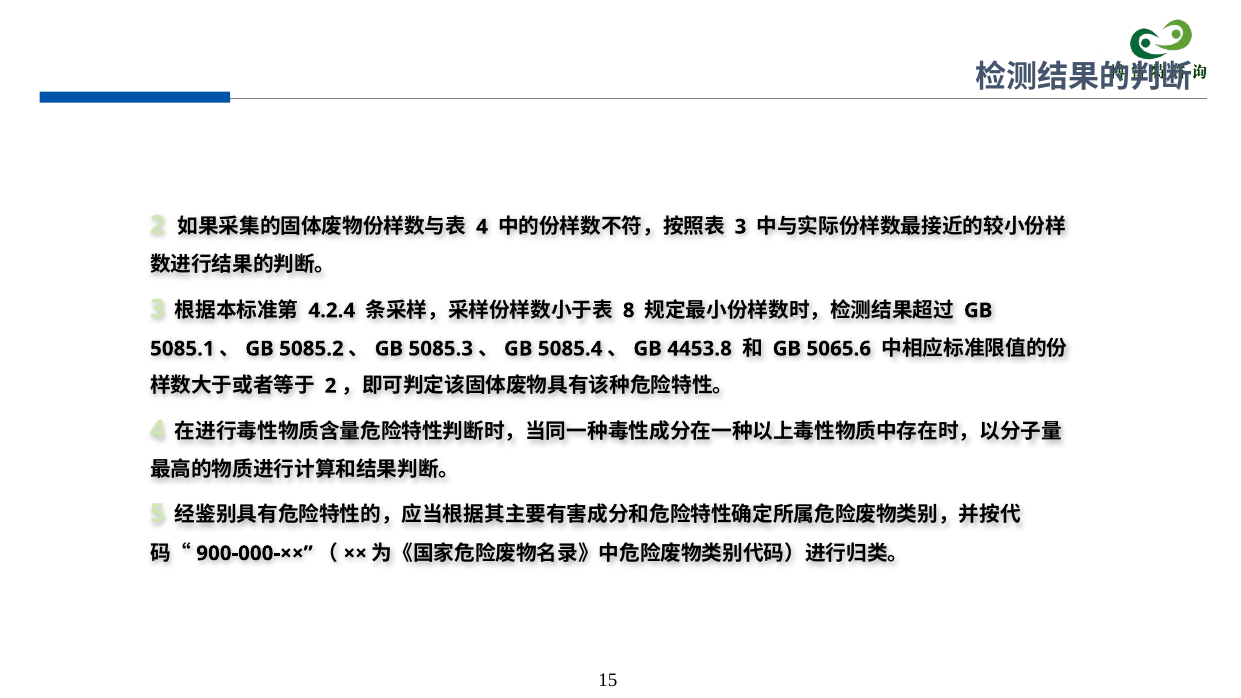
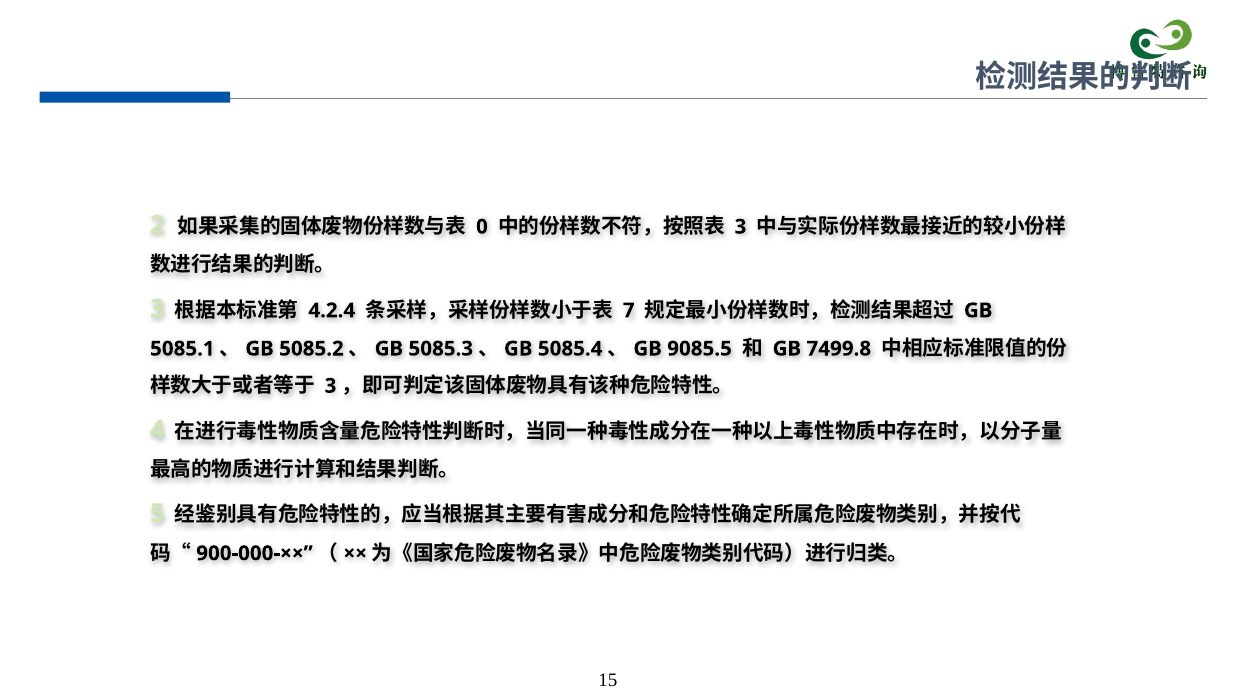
4 at (482, 227): 4 -> 0
8: 8 -> 7
4453.8: 4453.8 -> 9085.5
5065.6: 5065.6 -> 7499.8
2 at (331, 386): 2 -> 3
